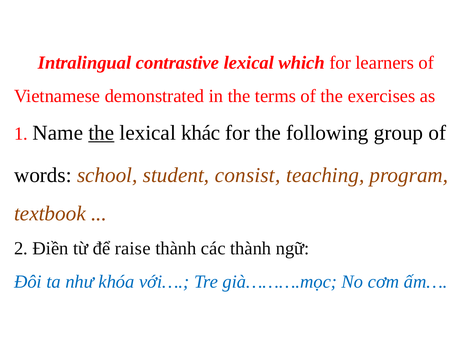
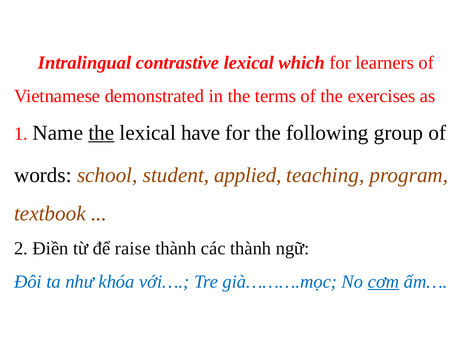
khác: khác -> have
consist: consist -> applied
cơm underline: none -> present
